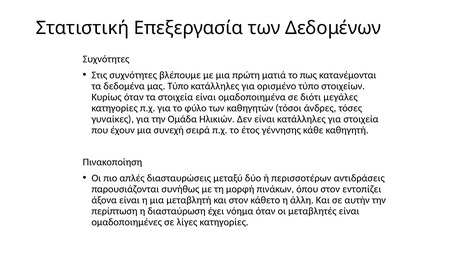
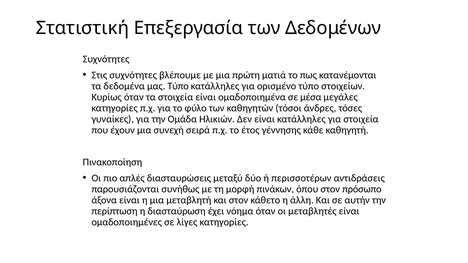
διότι: διότι -> μέσα
εντοπίζει: εντοπίζει -> πρόσωπο
